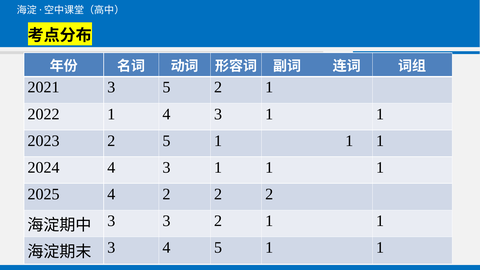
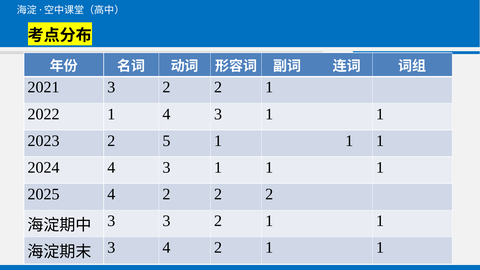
2021 3 5: 5 -> 2
3 4 5: 5 -> 2
